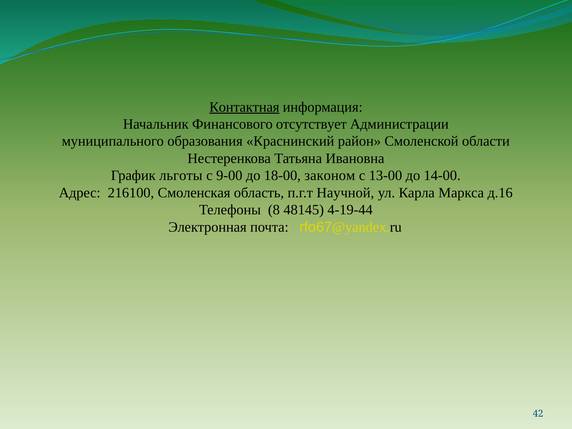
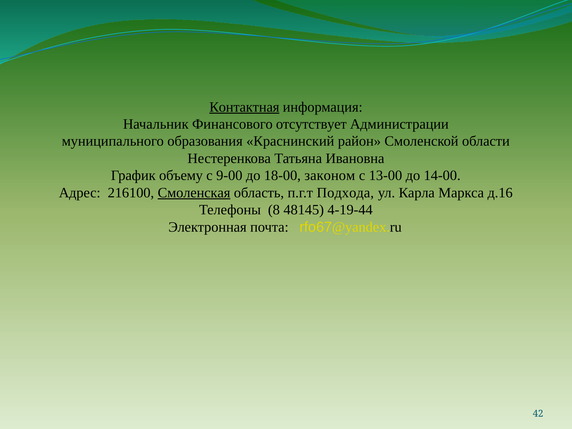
льготы: льготы -> объему
Смоленская underline: none -> present
Научной: Научной -> Подхода
